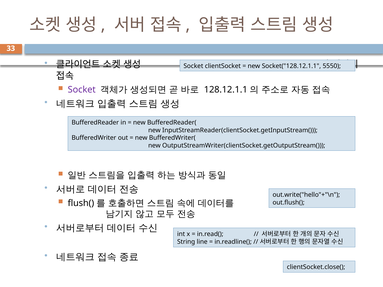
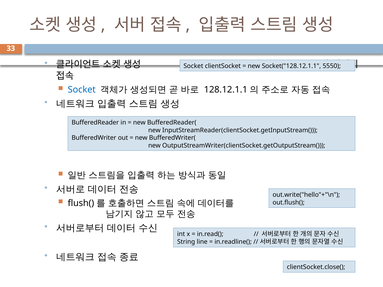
Socket at (82, 90) colour: purple -> blue
